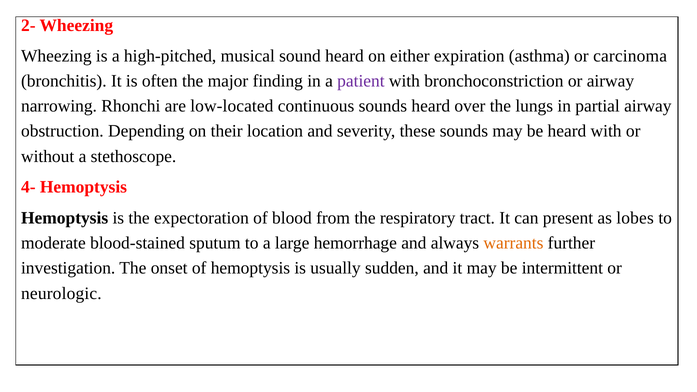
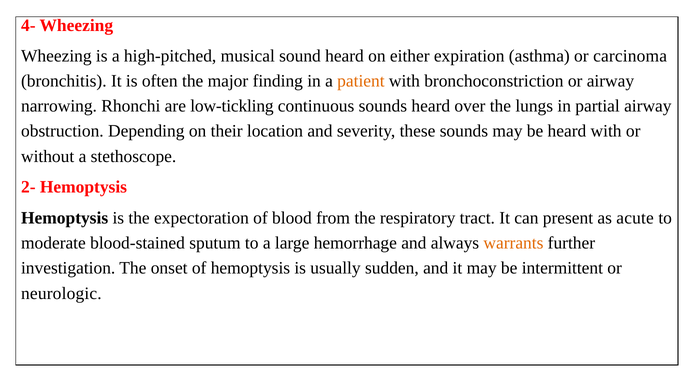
2-: 2- -> 4-
patient colour: purple -> orange
low-located: low-located -> low-tickling
4-: 4- -> 2-
lobes: lobes -> acute
